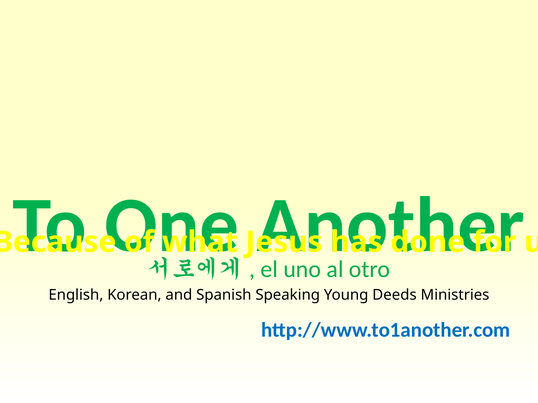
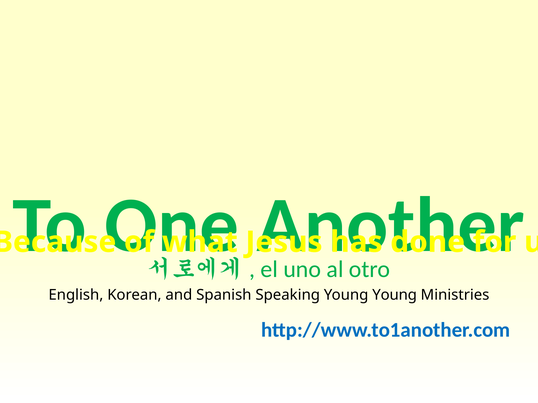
Young Deeds: Deeds -> Young
